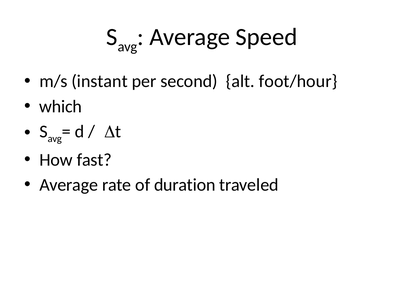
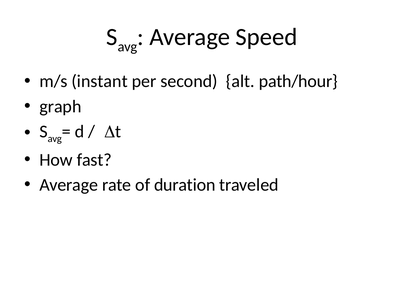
foot/hour: foot/hour -> path/hour
which: which -> graph
